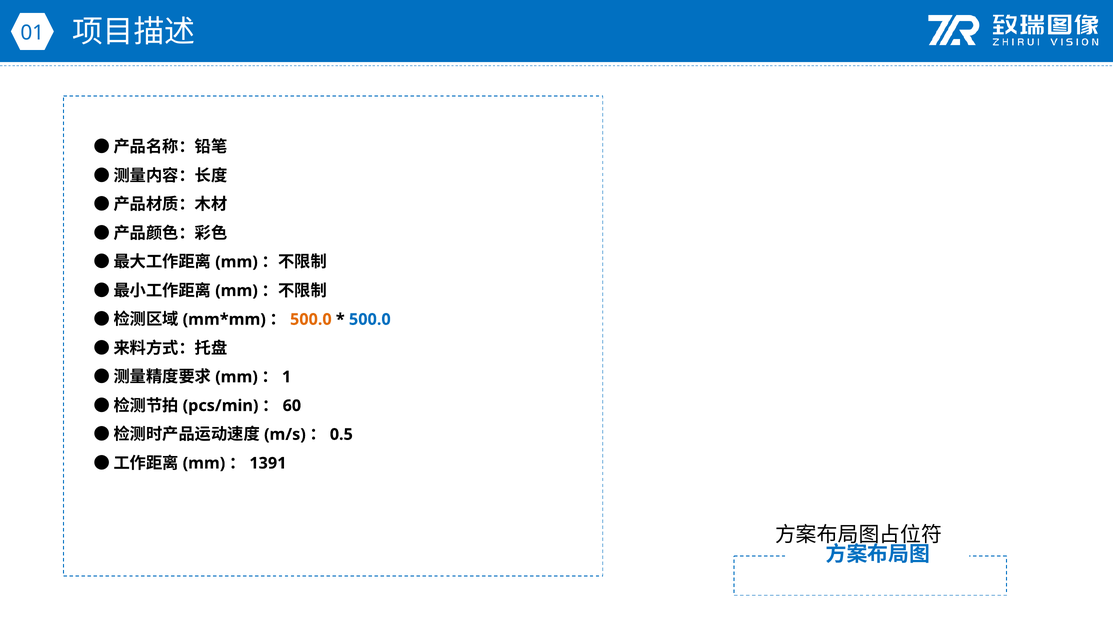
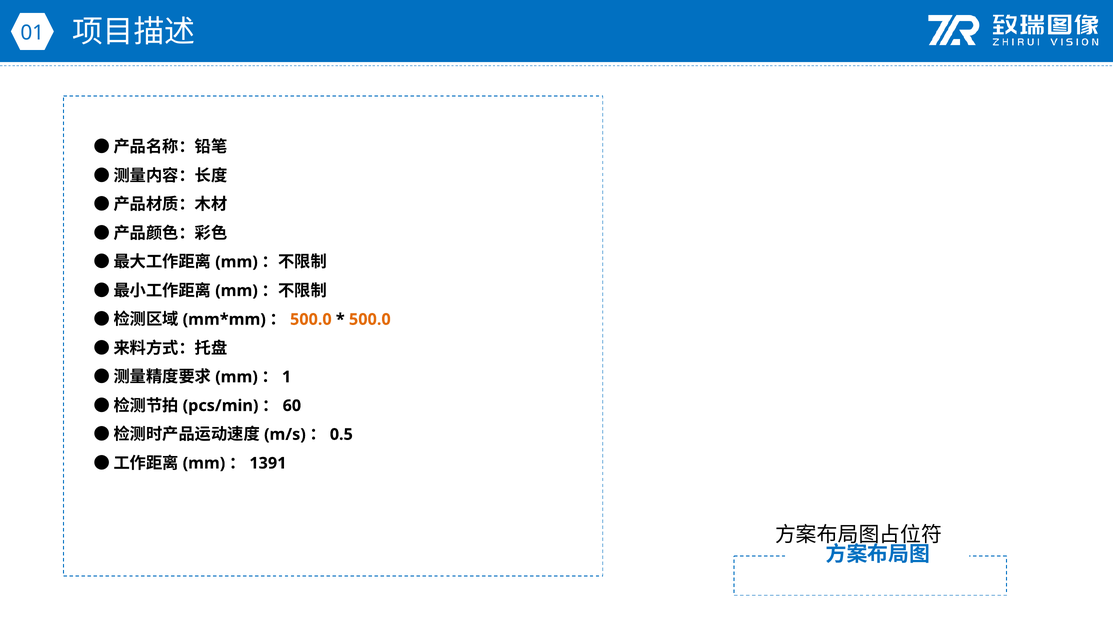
500.0 at (370, 319) colour: blue -> orange
